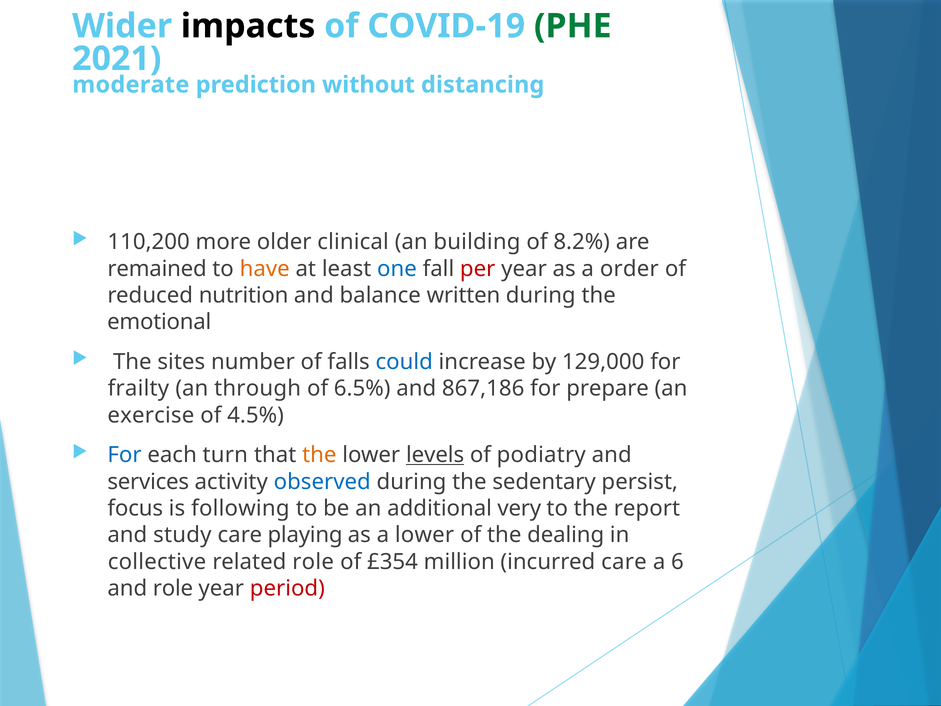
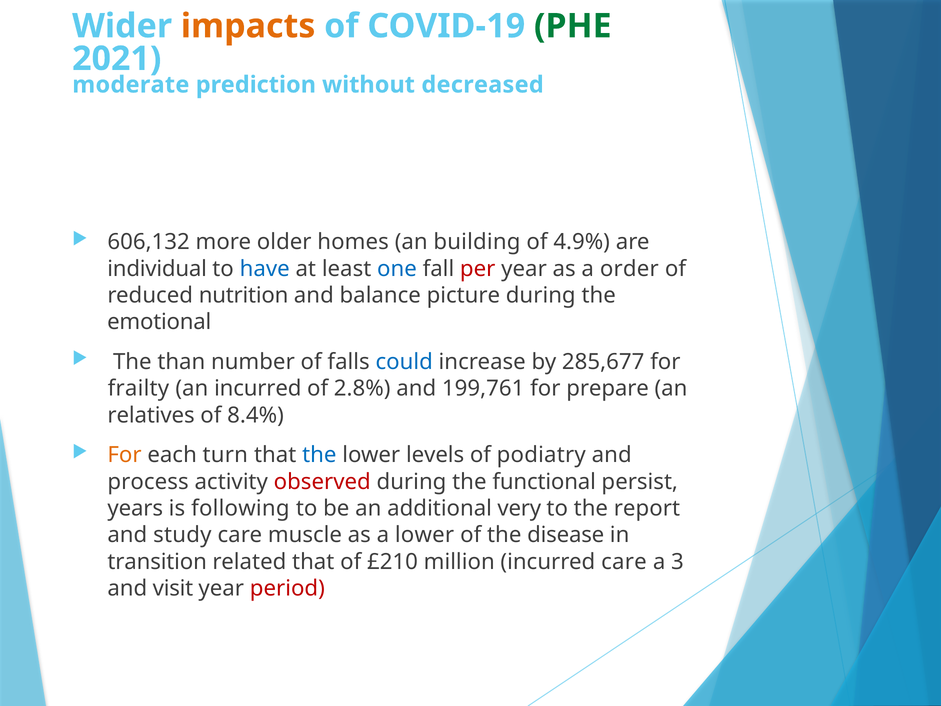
impacts colour: black -> orange
distancing: distancing -> decreased
110,200: 110,200 -> 606,132
clinical: clinical -> homes
8.2%: 8.2% -> 4.9%
remained: remained -> individual
have colour: orange -> blue
written: written -> picture
sites: sites -> than
129,000: 129,000 -> 285,677
an through: through -> incurred
6.5%: 6.5% -> 2.8%
867,186: 867,186 -> 199,761
exercise: exercise -> relatives
4.5%: 4.5% -> 8.4%
For at (124, 455) colour: blue -> orange
the at (319, 455) colour: orange -> blue
levels underline: present -> none
services: services -> process
observed colour: blue -> red
sedentary: sedentary -> functional
focus: focus -> years
playing: playing -> muscle
dealing: dealing -> disease
collective: collective -> transition
related role: role -> that
£354: £354 -> £210
6: 6 -> 3
and role: role -> visit
